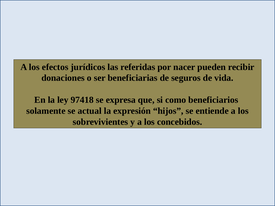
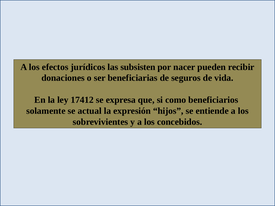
referidas: referidas -> subsisten
97418: 97418 -> 17412
